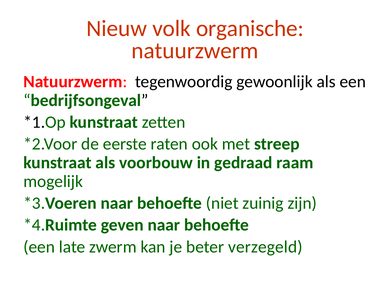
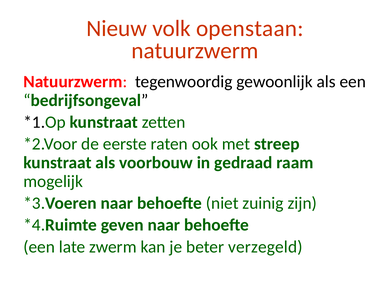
organische: organische -> openstaan
